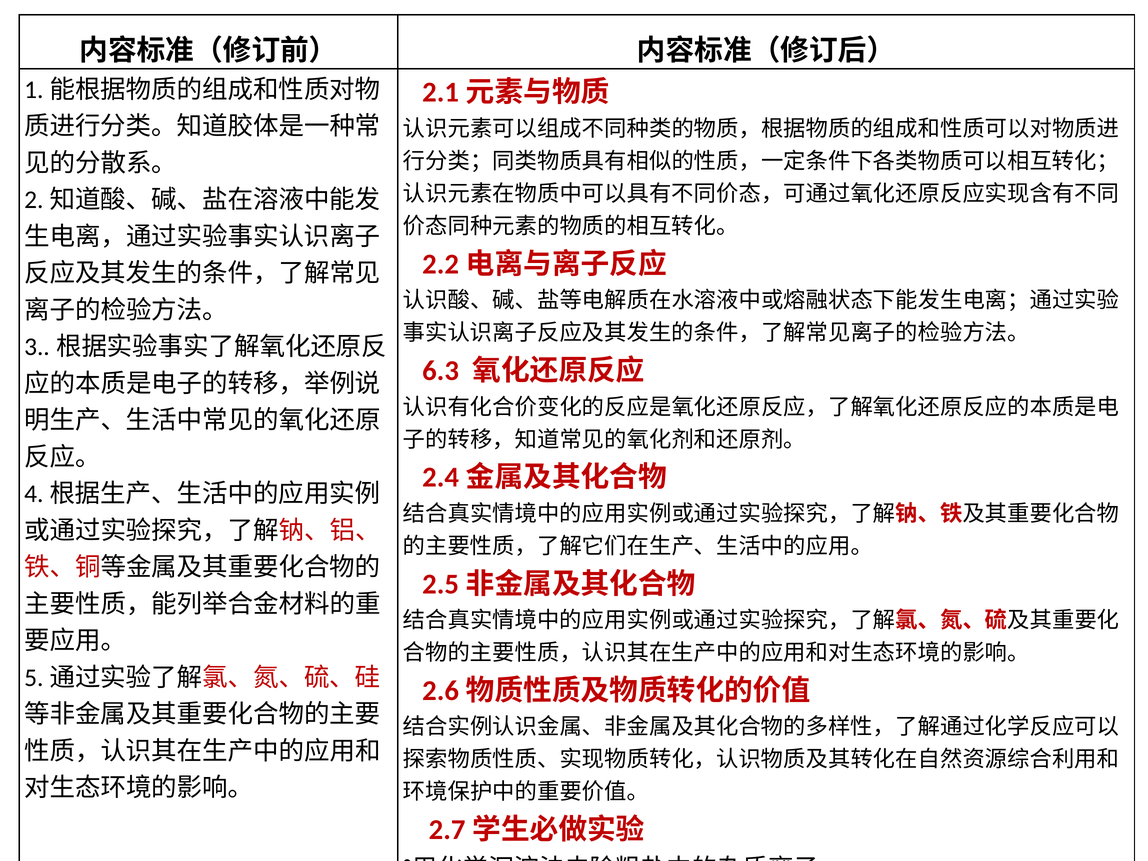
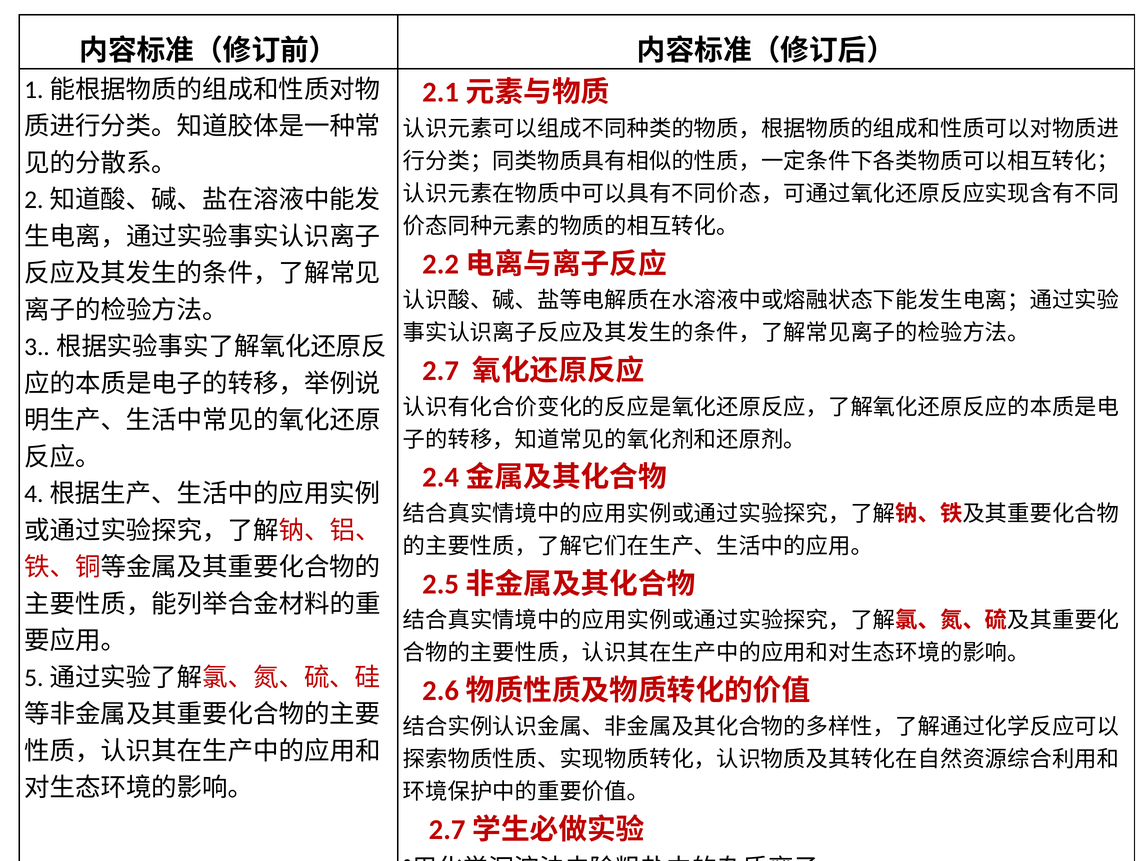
6.3: 6.3 -> 2.7
